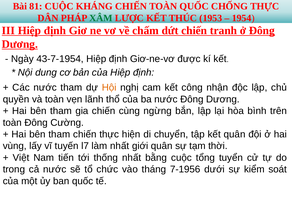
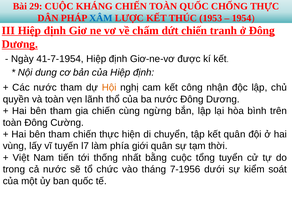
81: 81 -> 29
XÂM colour: green -> blue
43-7-1954: 43-7-1954 -> 41-7-1954
làm nhất: nhất -> phía
